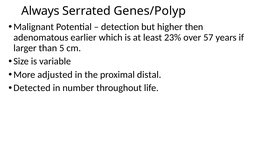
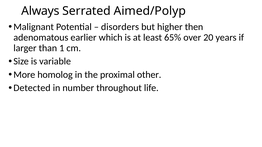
Genes/Polyp: Genes/Polyp -> Aimed/Polyp
detection: detection -> disorders
23%: 23% -> 65%
57: 57 -> 20
5: 5 -> 1
adjusted: adjusted -> homolog
distal: distal -> other
